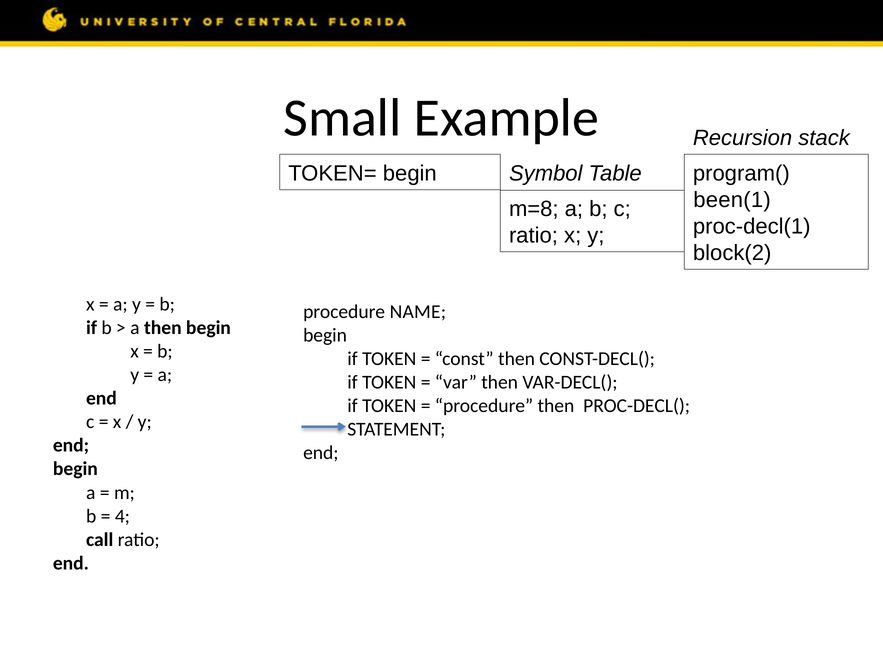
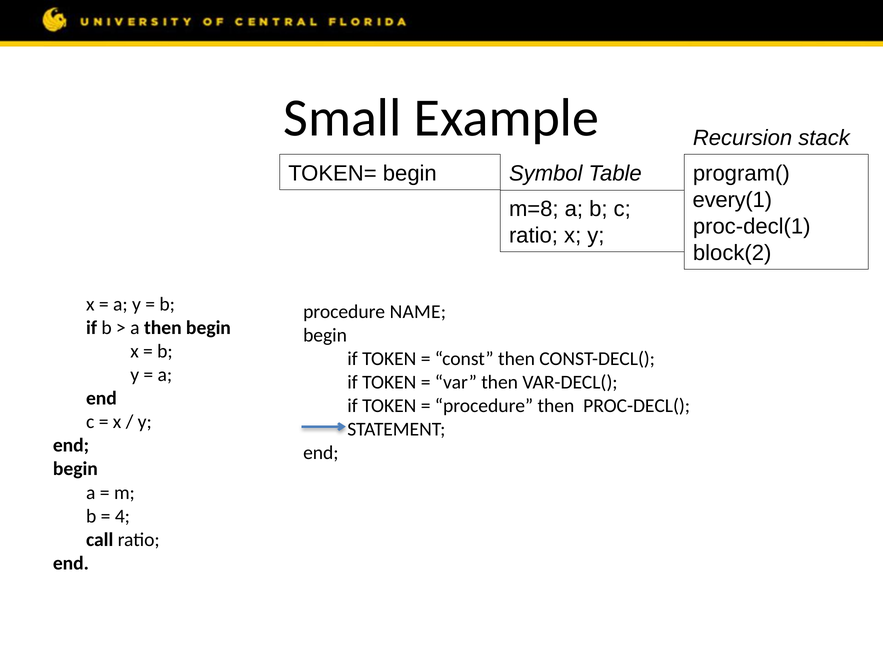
been(1: been(1 -> every(1
